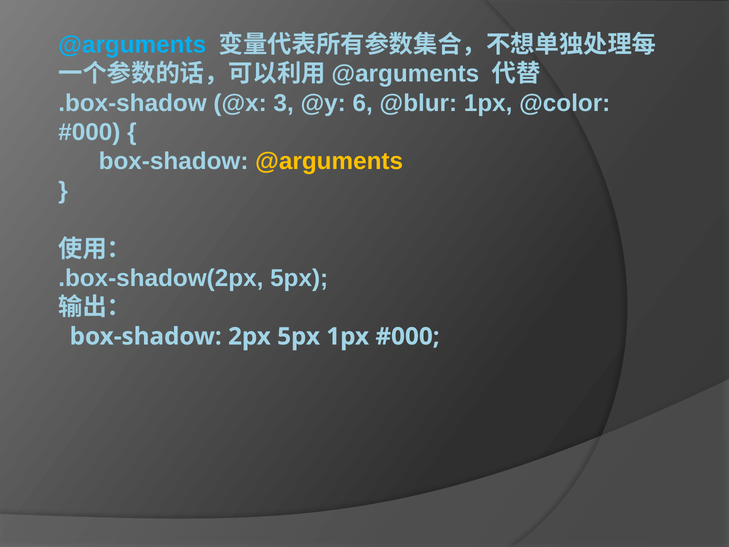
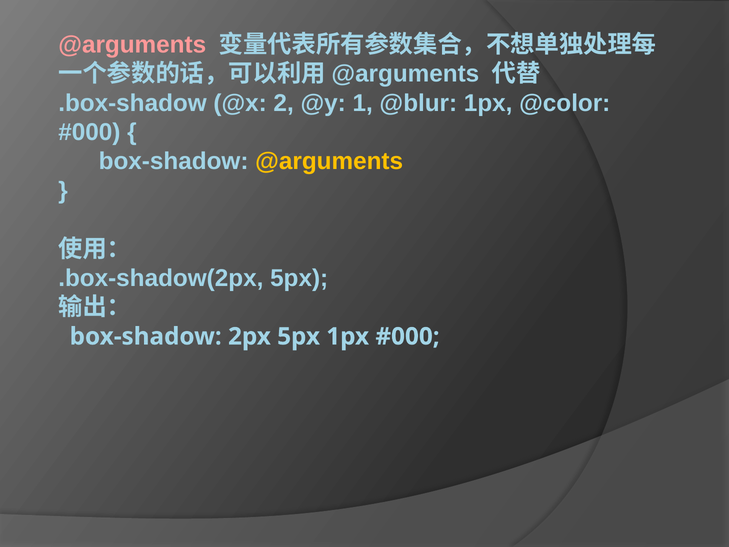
@arguments at (132, 45) colour: light blue -> pink
3: 3 -> 2
6: 6 -> 1
